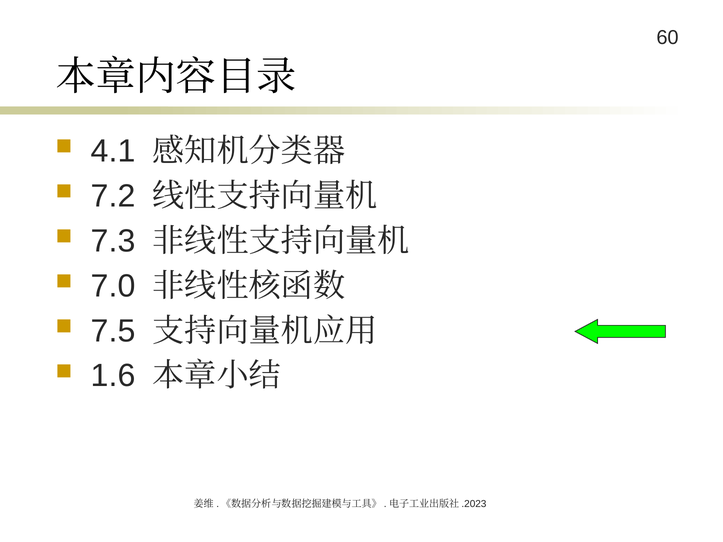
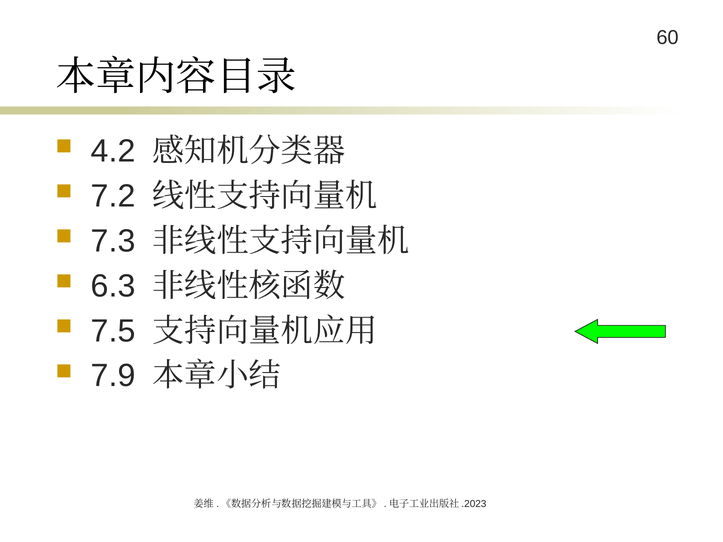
4.1: 4.1 -> 4.2
7.0: 7.0 -> 6.3
1.6: 1.6 -> 7.9
